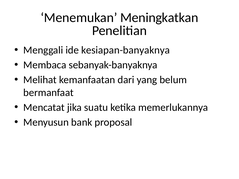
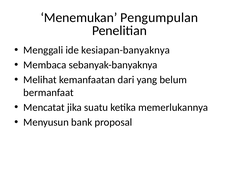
Meningkatkan: Meningkatkan -> Pengumpulan
